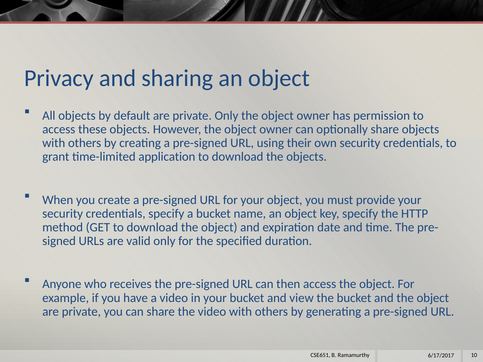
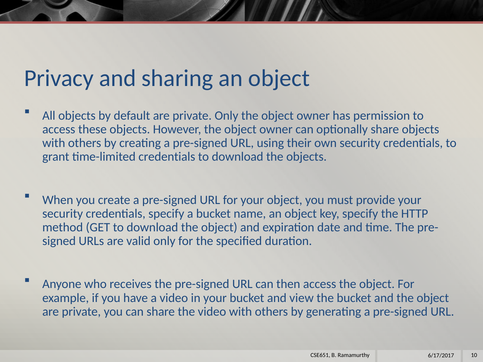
time-limited application: application -> credentials
